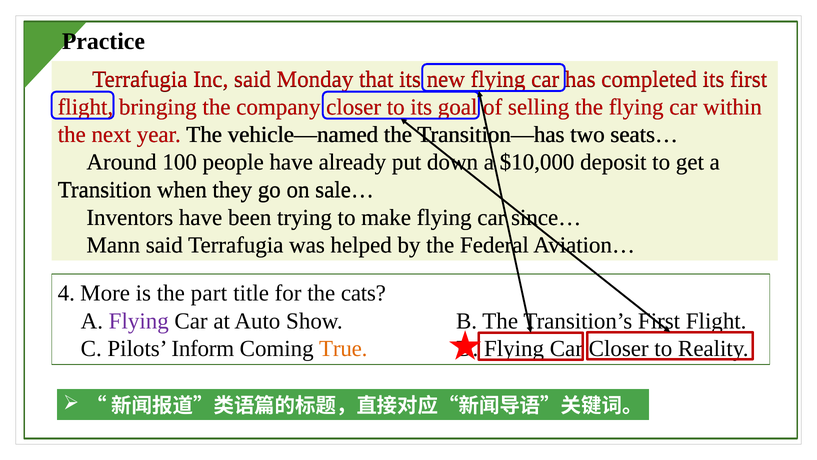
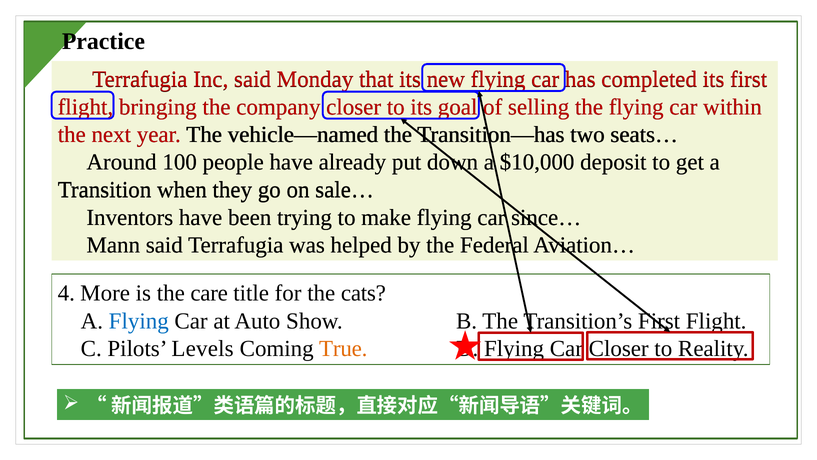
part: part -> care
Flying at (139, 321) colour: purple -> blue
Inform: Inform -> Levels
